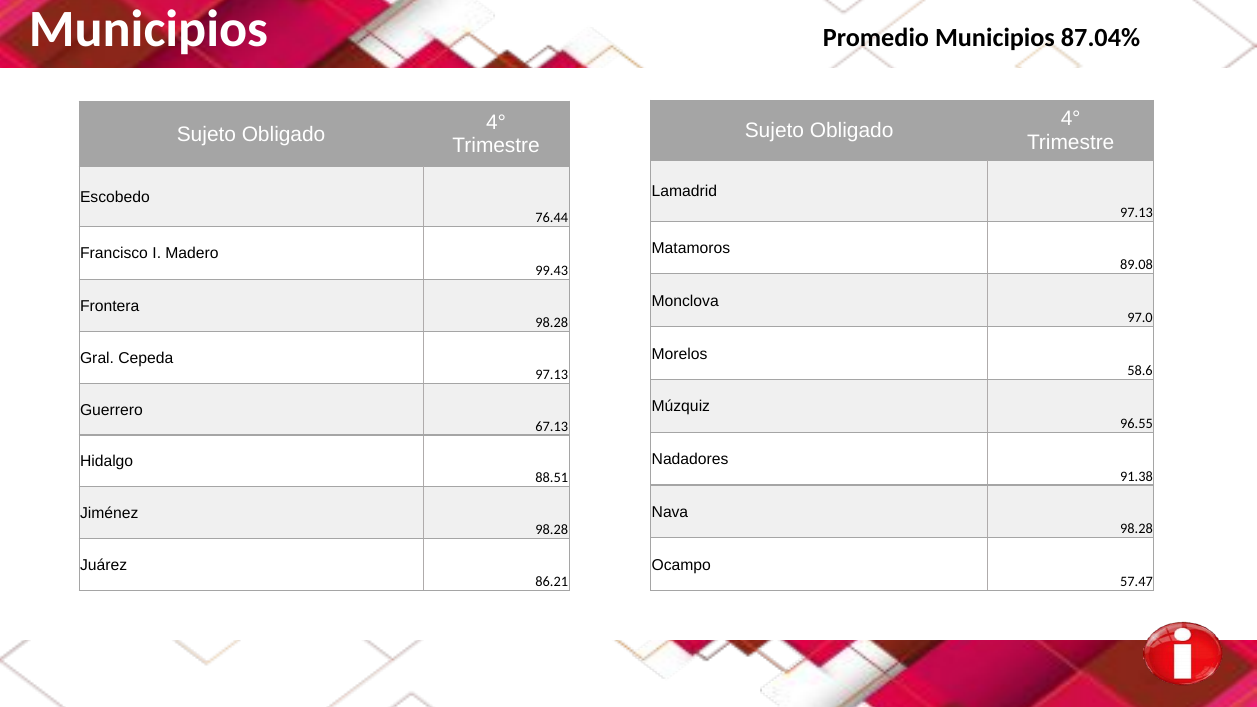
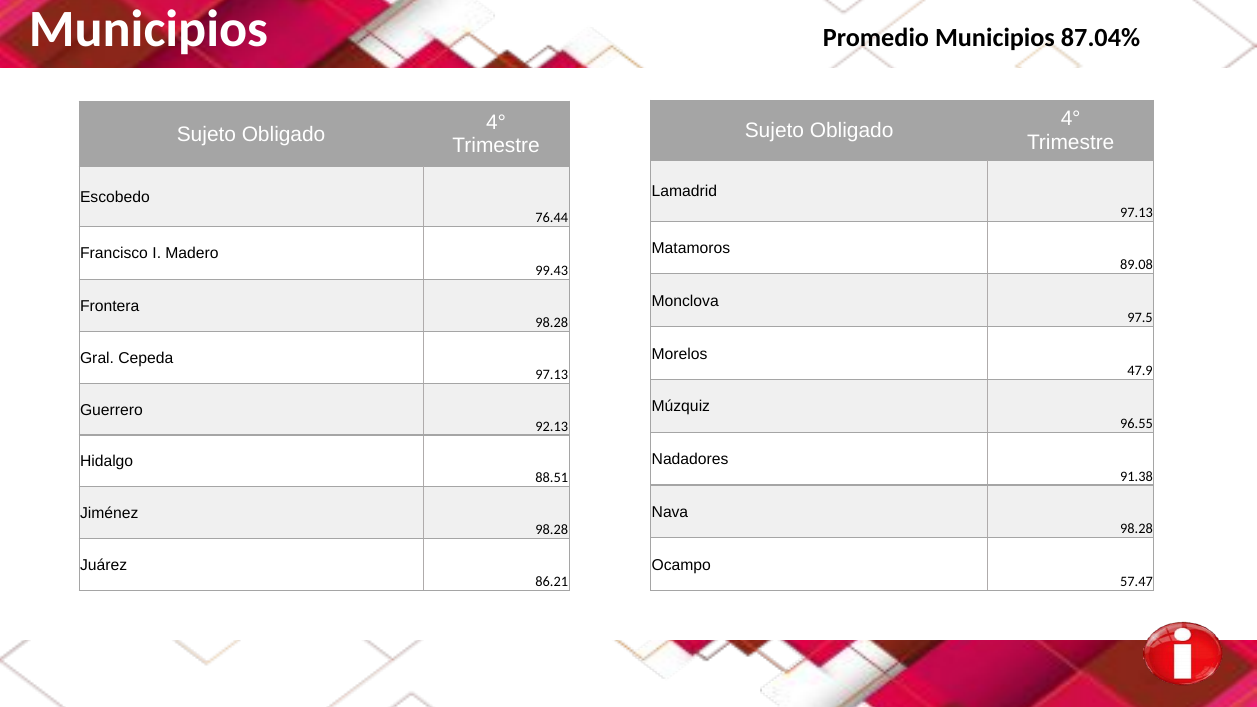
97.0: 97.0 -> 97.5
58.6: 58.6 -> 47.9
67.13: 67.13 -> 92.13
